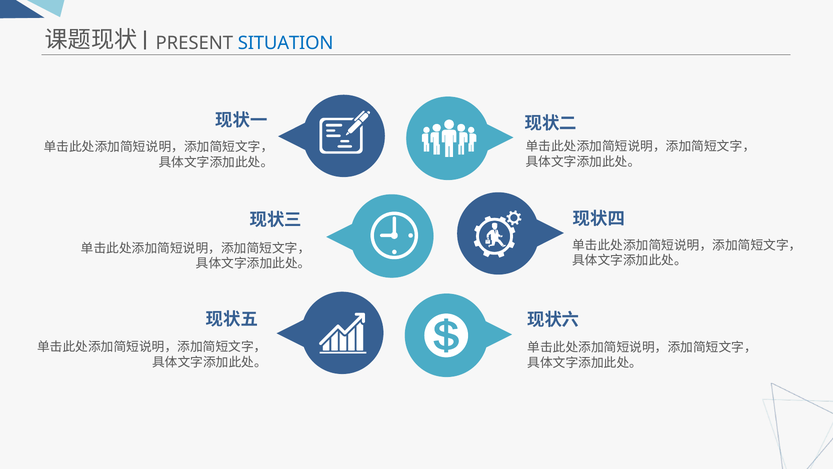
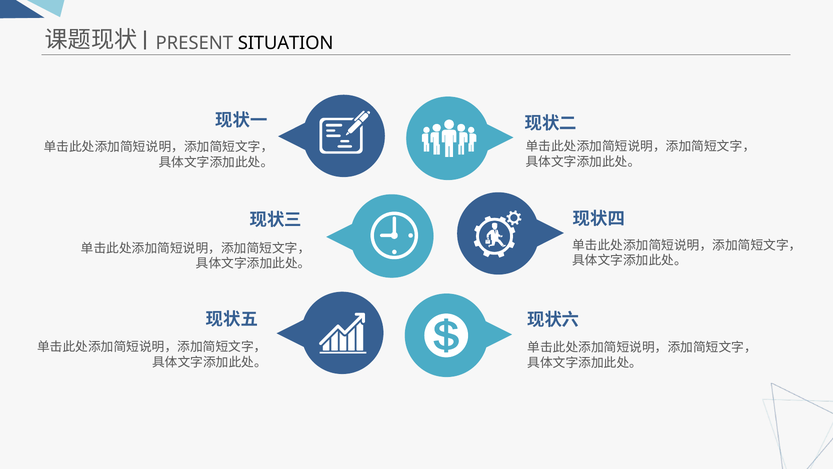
SITUATION colour: blue -> black
